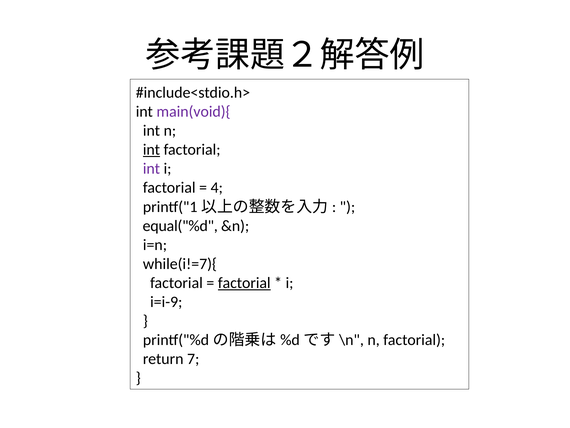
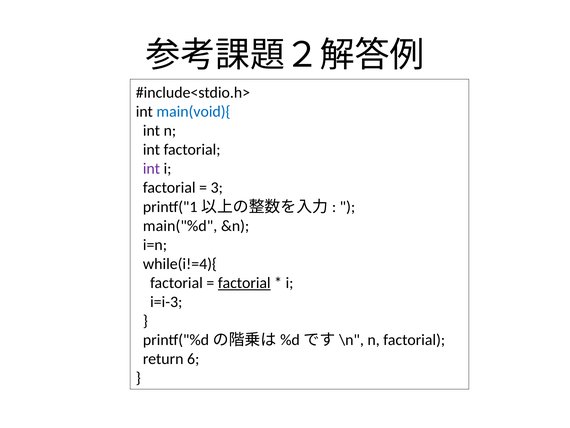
main(void){ colour: purple -> blue
int at (151, 150) underline: present -> none
4: 4 -> 3
equal("%d: equal("%d -> main("%d
while(i!=7){: while(i!=7){ -> while(i!=4){
i=i-9: i=i-9 -> i=i-3
7: 7 -> 6
